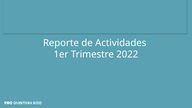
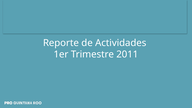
2022: 2022 -> 2011
